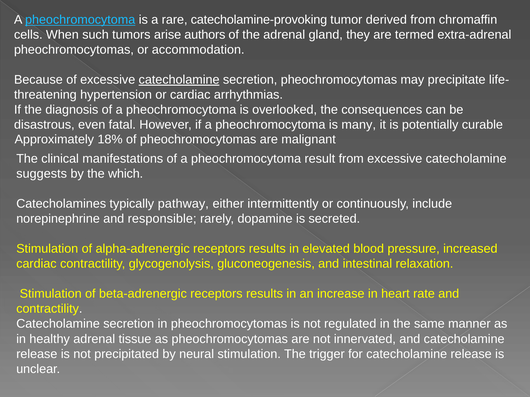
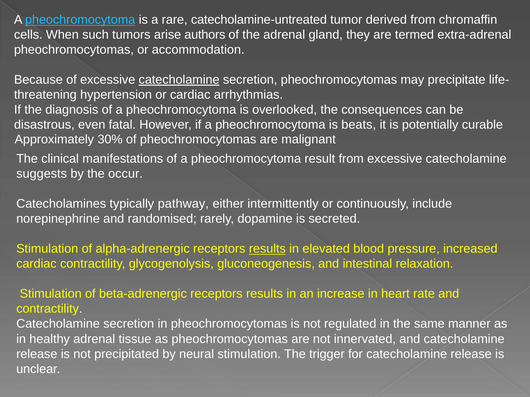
catecholamine-provoking: catecholamine-provoking -> catecholamine-untreated
many: many -> beats
18%: 18% -> 30%
which: which -> occur
responsible: responsible -> randomised
results at (267, 249) underline: none -> present
